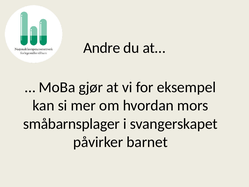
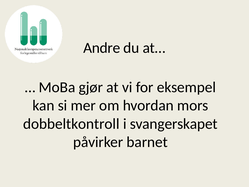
småbarnsplager: småbarnsplager -> dobbeltkontroll
